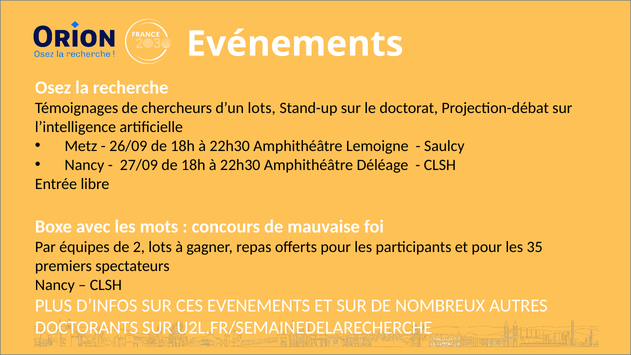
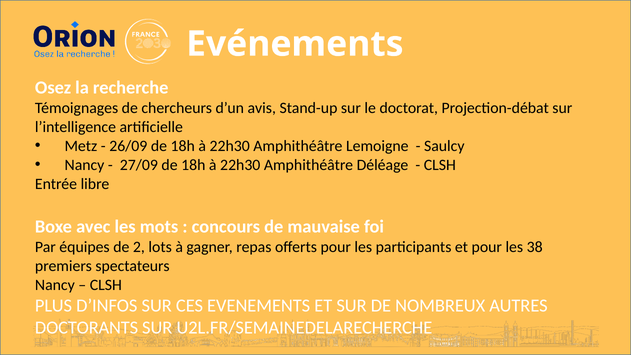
d’un lots: lots -> avis
35: 35 -> 38
